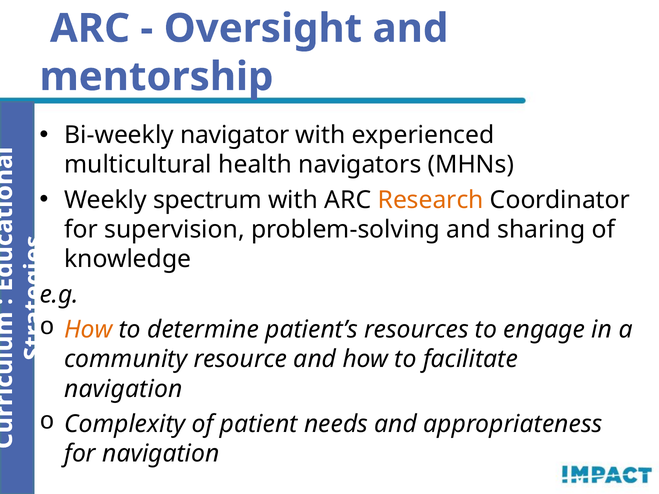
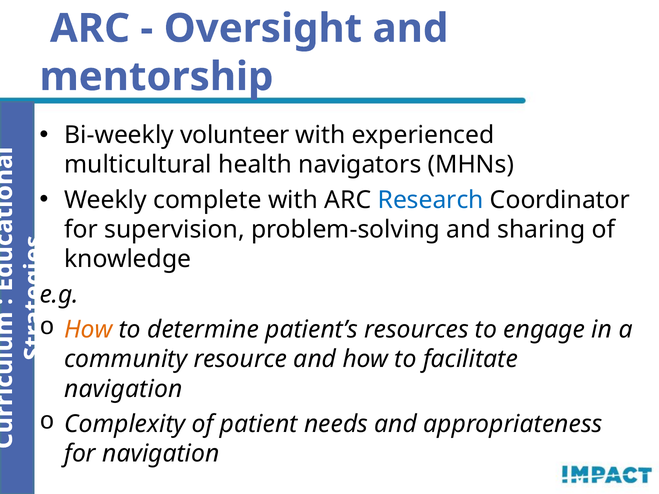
navigator: navigator -> volunteer
spectrum: spectrum -> complete
Research colour: orange -> blue
